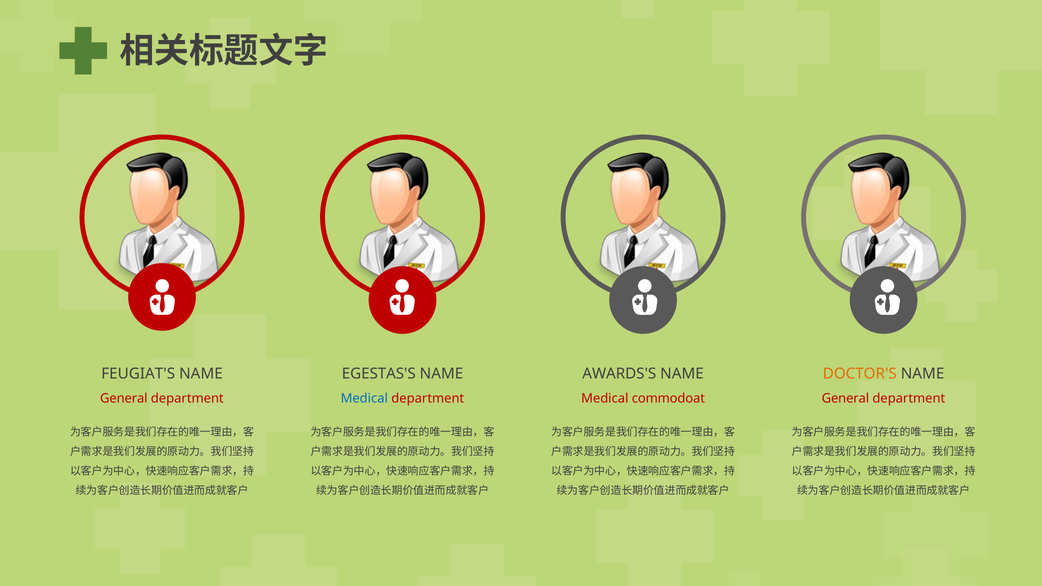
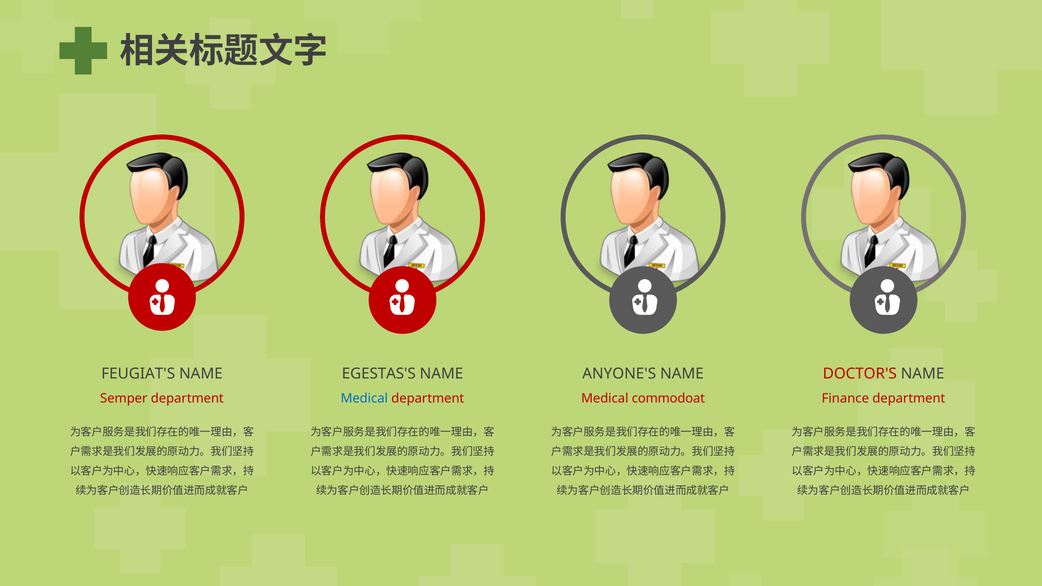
AWARDS'S: AWARDS'S -> ANYONE'S
DOCTOR'S colour: orange -> red
General at (124, 398): General -> Semper
General at (845, 398): General -> Finance
